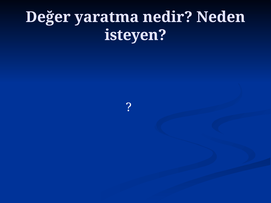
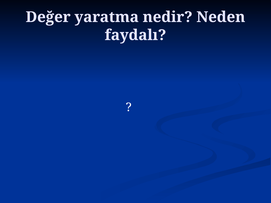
isteyen: isteyen -> faydalı
